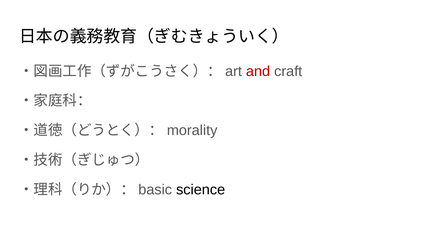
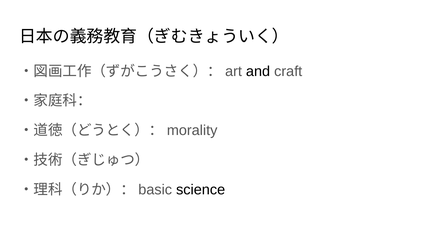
and colour: red -> black
